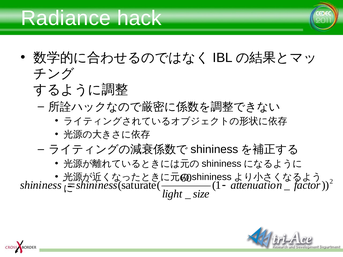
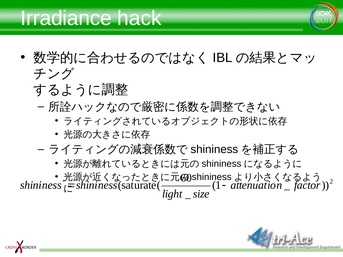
Radiance: Radiance -> Irradiance
